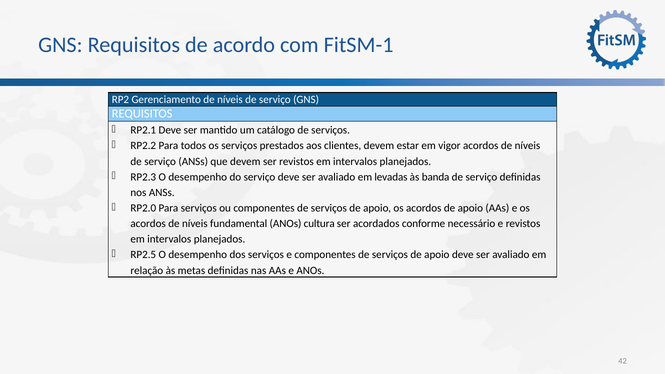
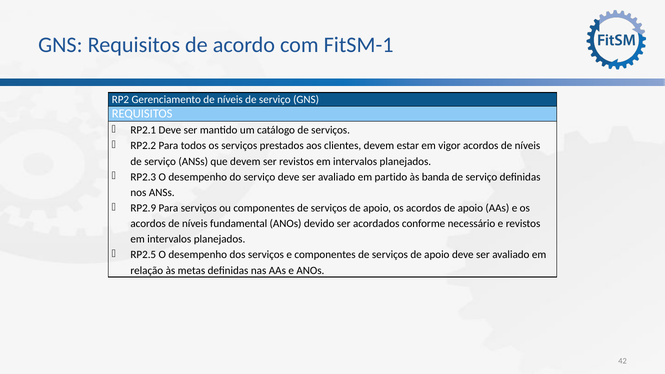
levadas: levadas -> partido
RP2.0: RP2.0 -> RP2.9
cultura: cultura -> devido
